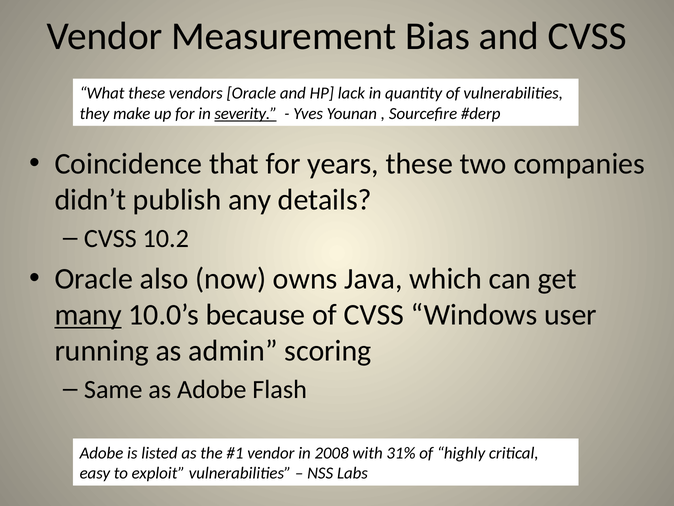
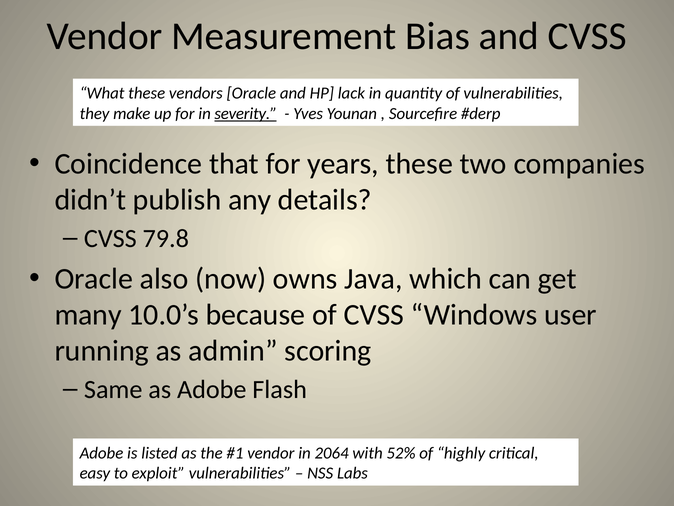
10.2: 10.2 -> 79.8
many underline: present -> none
2008: 2008 -> 2064
31%: 31% -> 52%
